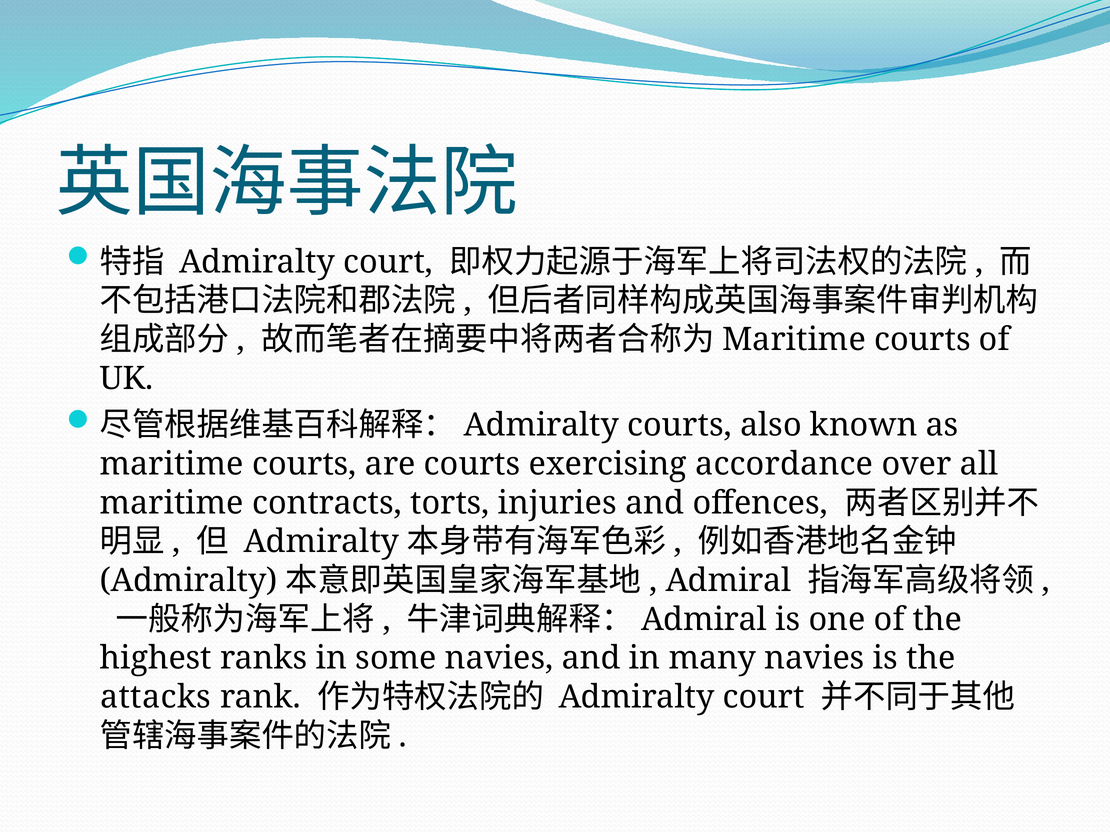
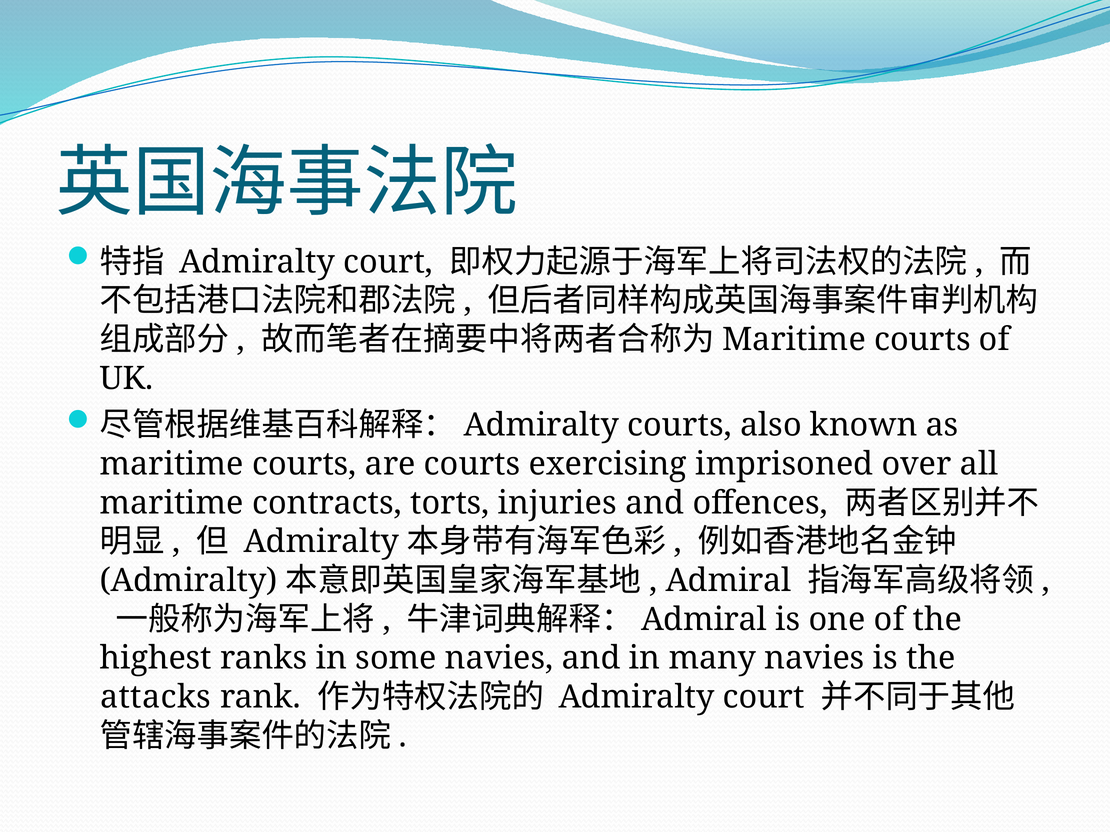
accordance: accordance -> imprisoned
